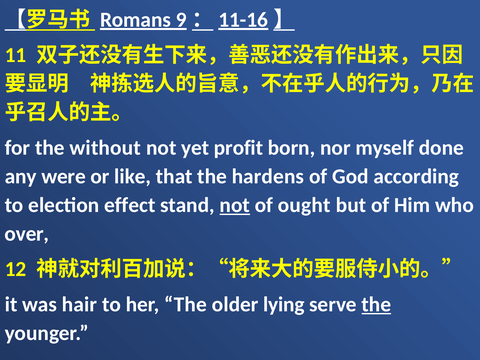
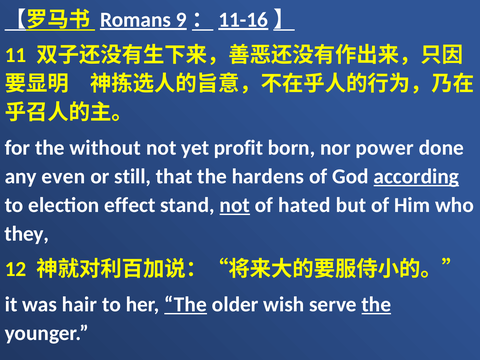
myself: myself -> power
were: were -> even
like: like -> still
according underline: none -> present
ought: ought -> hated
over: over -> they
The at (186, 304) underline: none -> present
lying: lying -> wish
